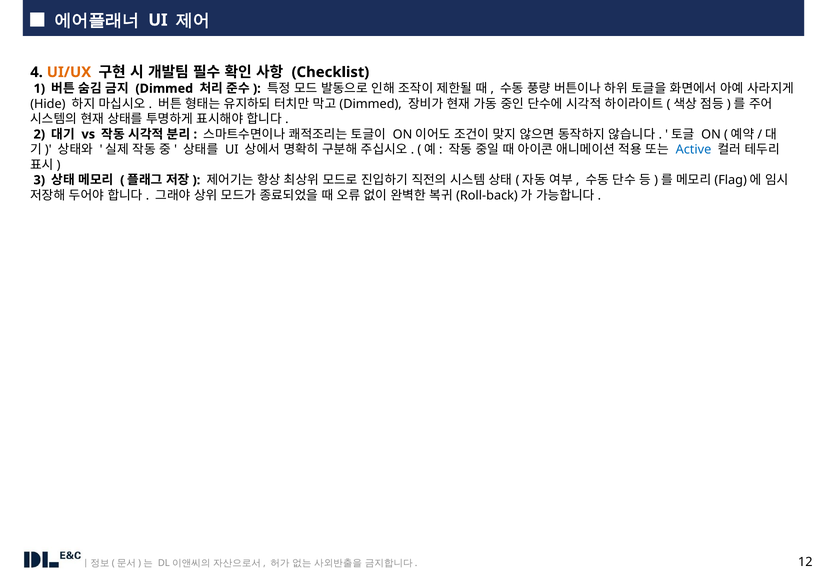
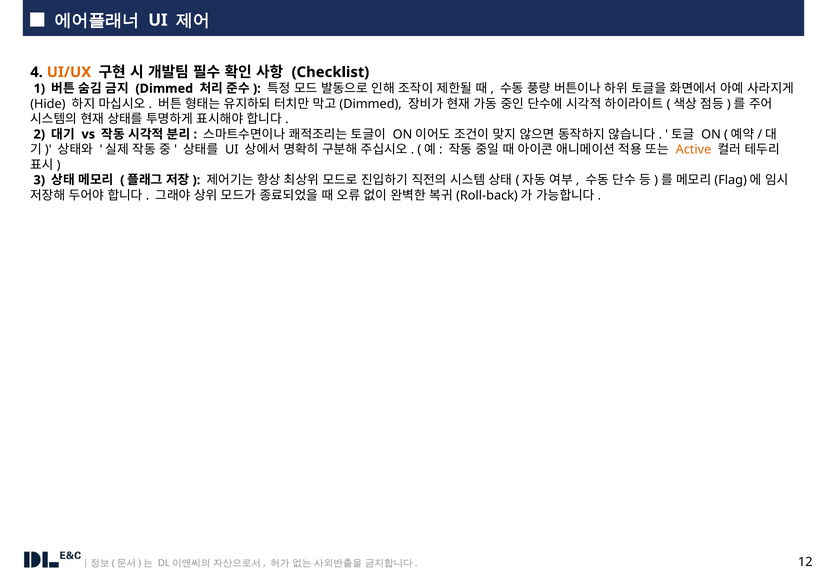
Active colour: blue -> orange
